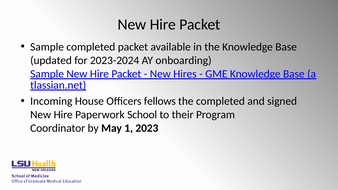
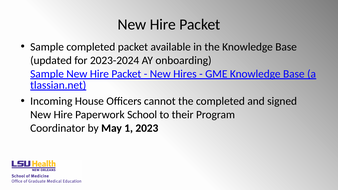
fellows: fellows -> cannot
